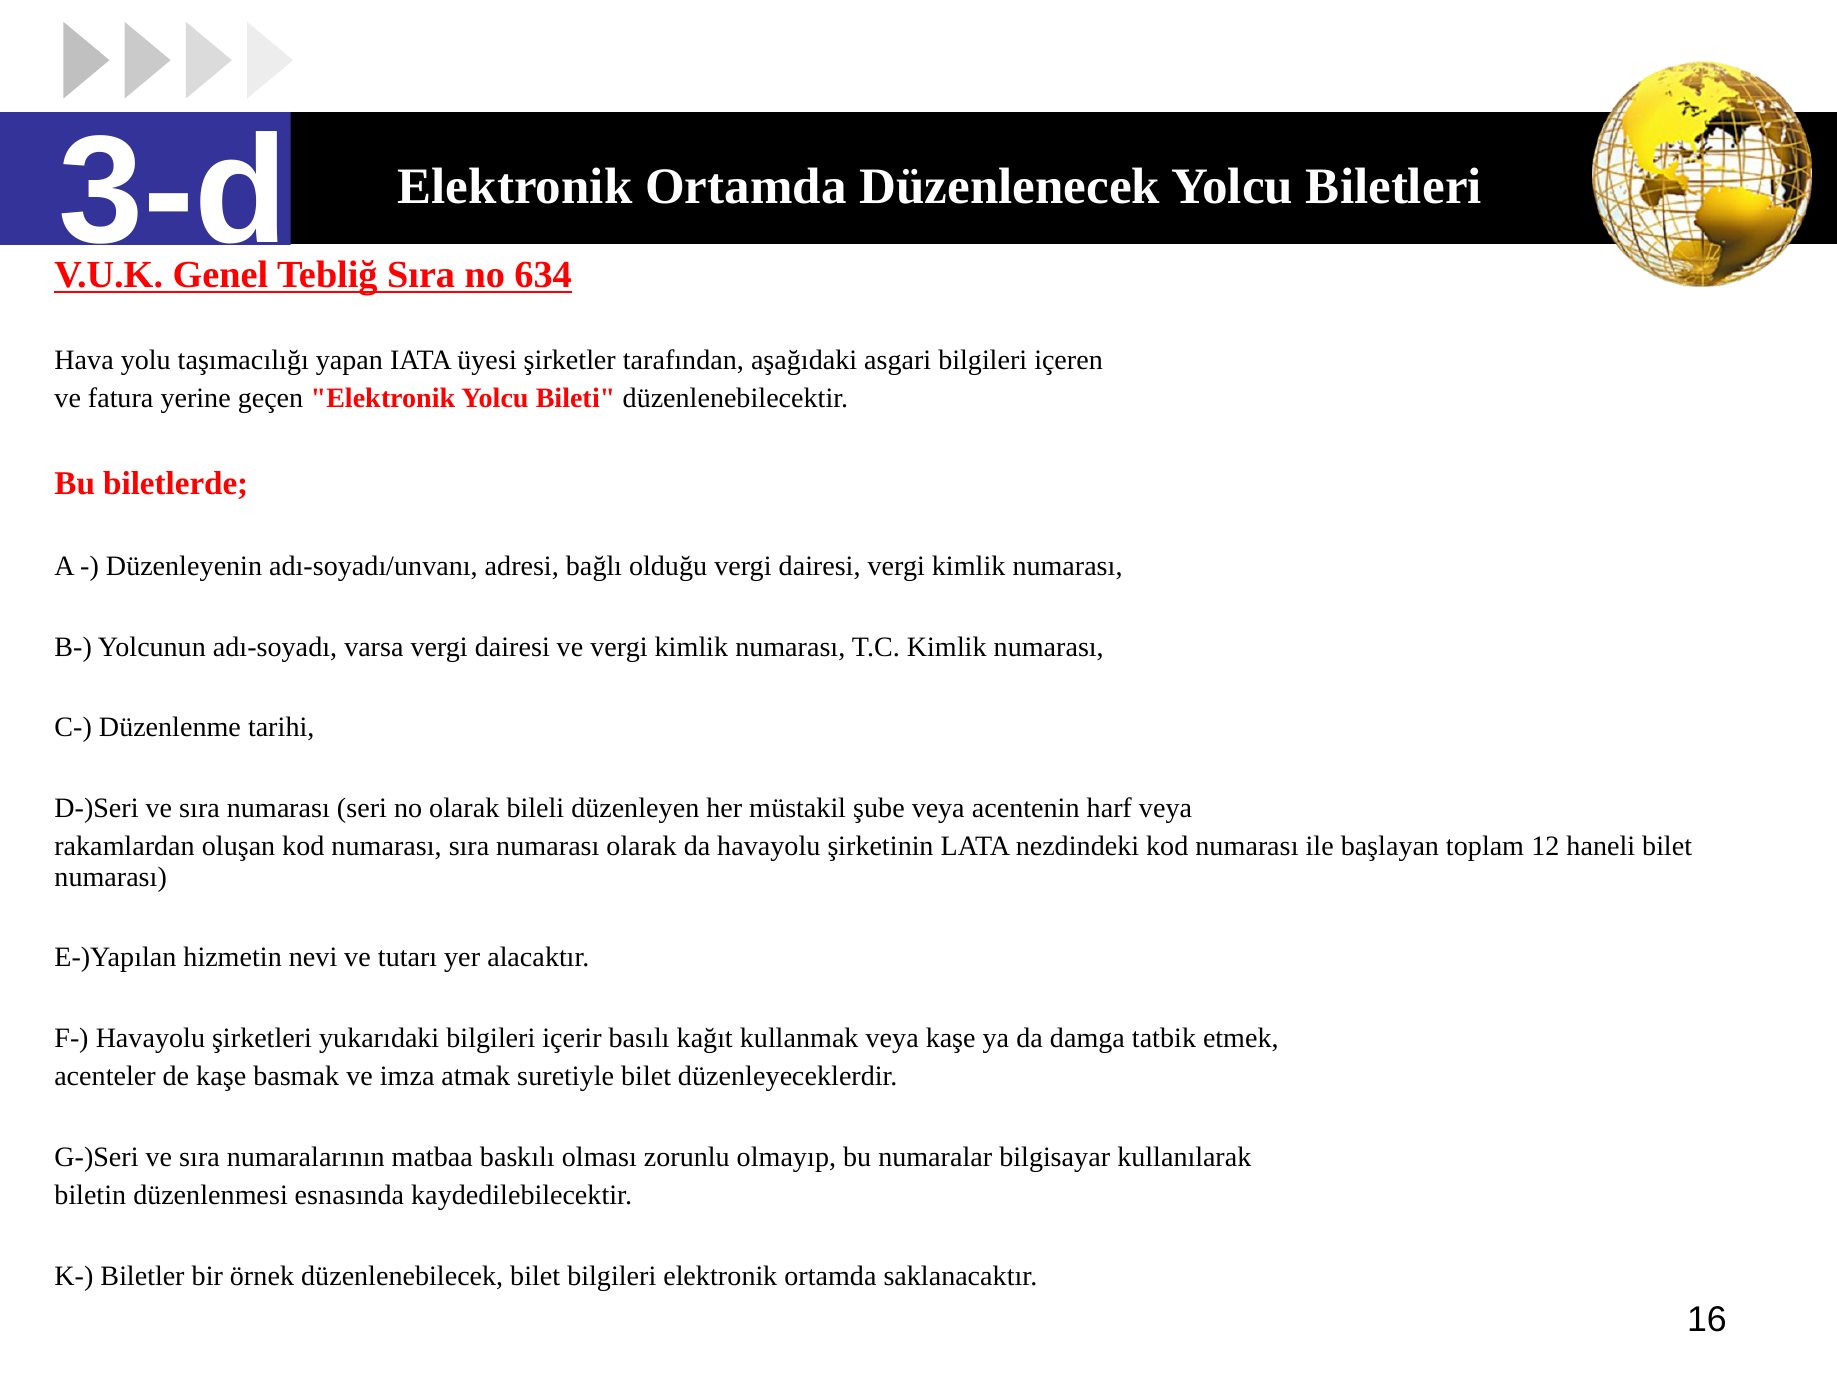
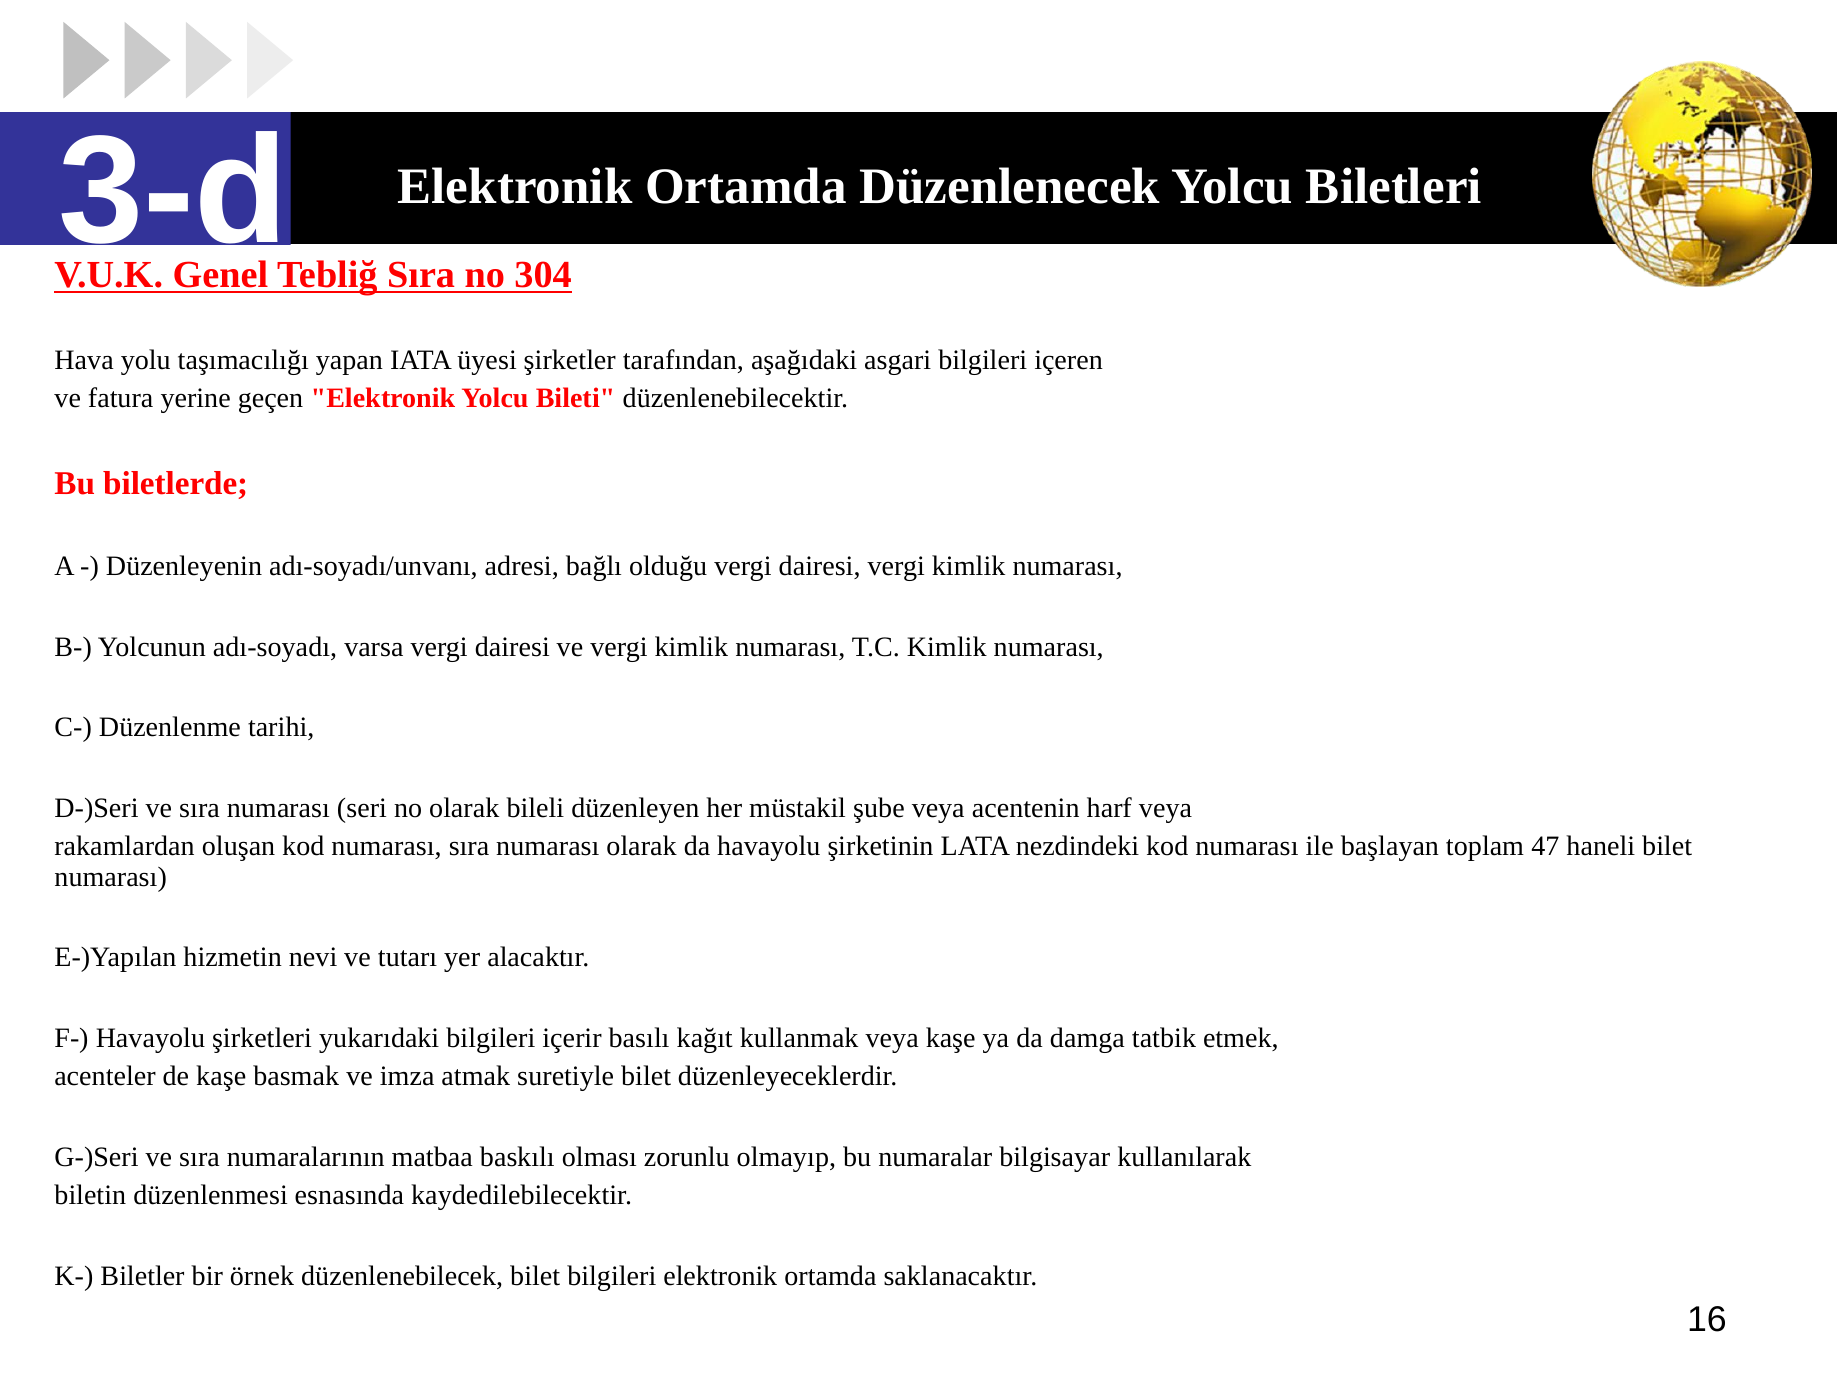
634: 634 -> 304
12: 12 -> 47
